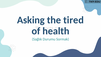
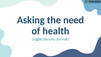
tired: tired -> need
